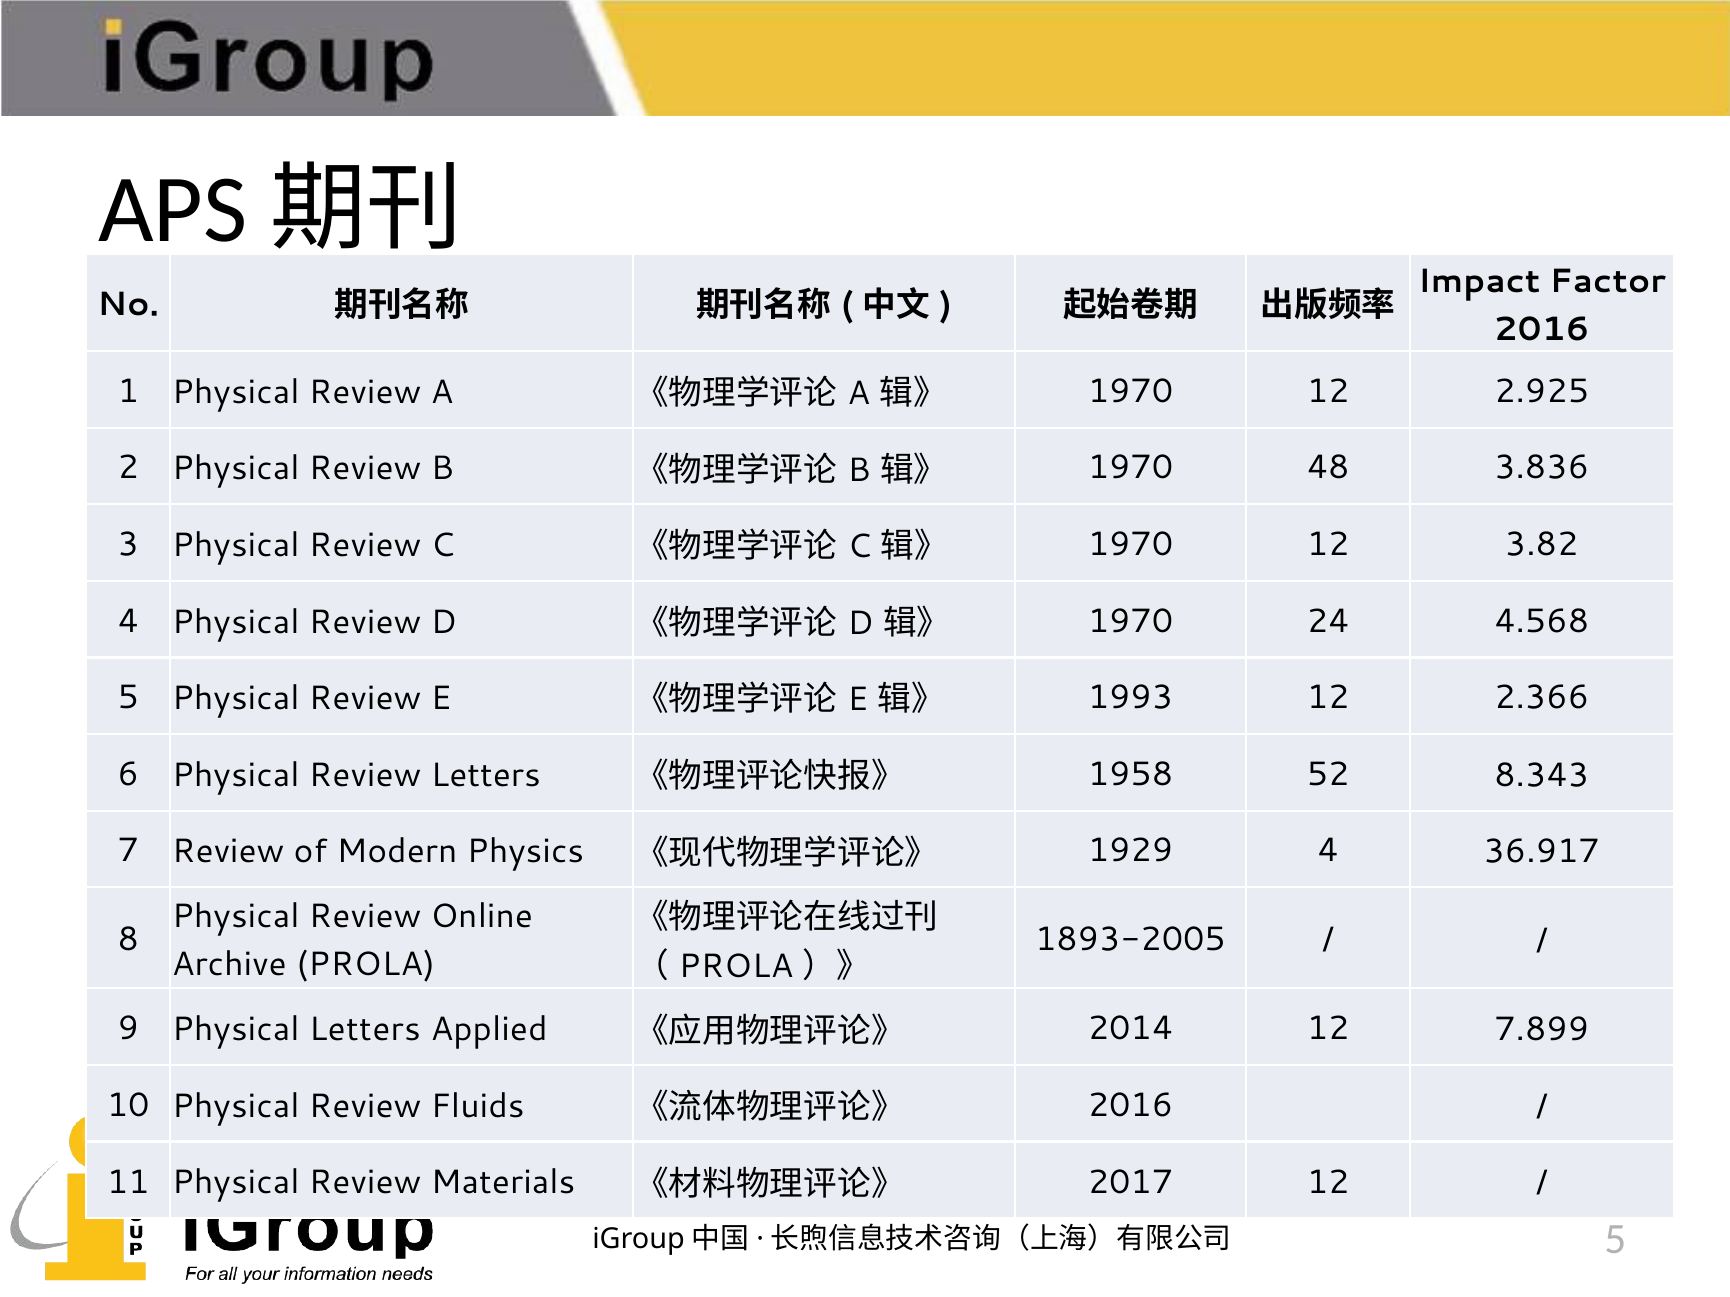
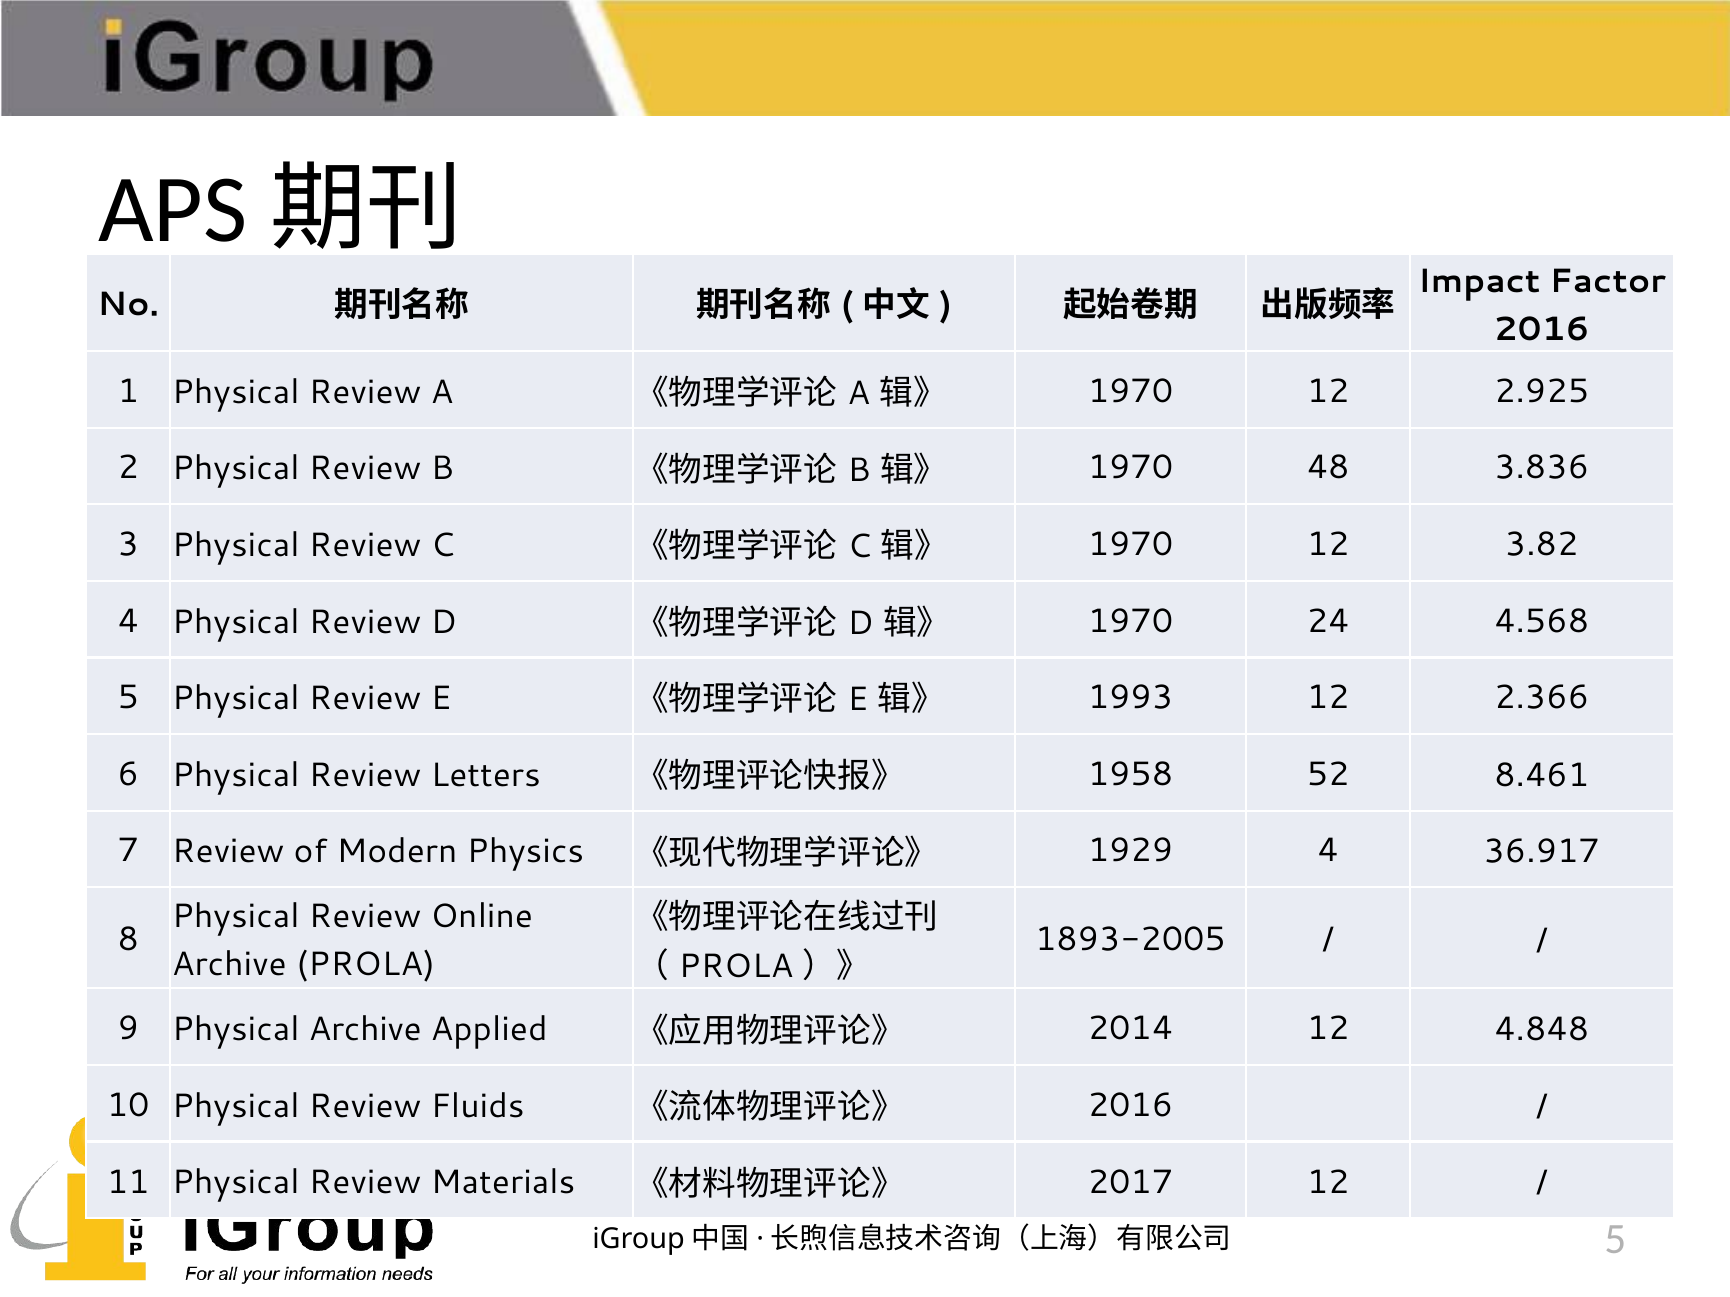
8.343: 8.343 -> 8.461
Physical Letters: Letters -> Archive
7.899: 7.899 -> 4.848
